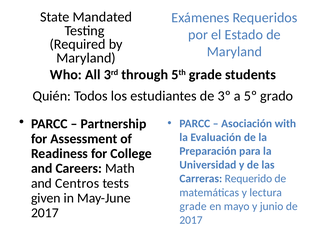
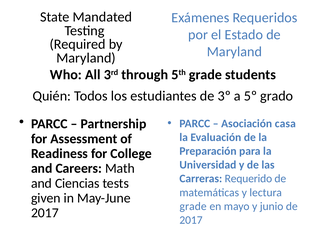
with: with -> casa
Centros: Centros -> Ciencias
